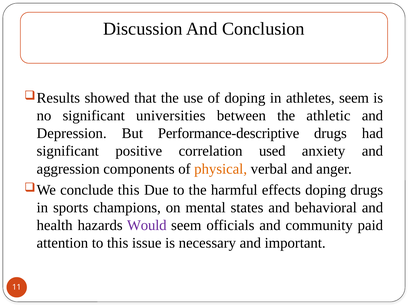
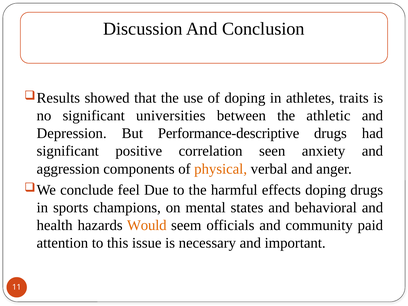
athletes seem: seem -> traits
used: used -> seen
conclude this: this -> feel
Would colour: purple -> orange
